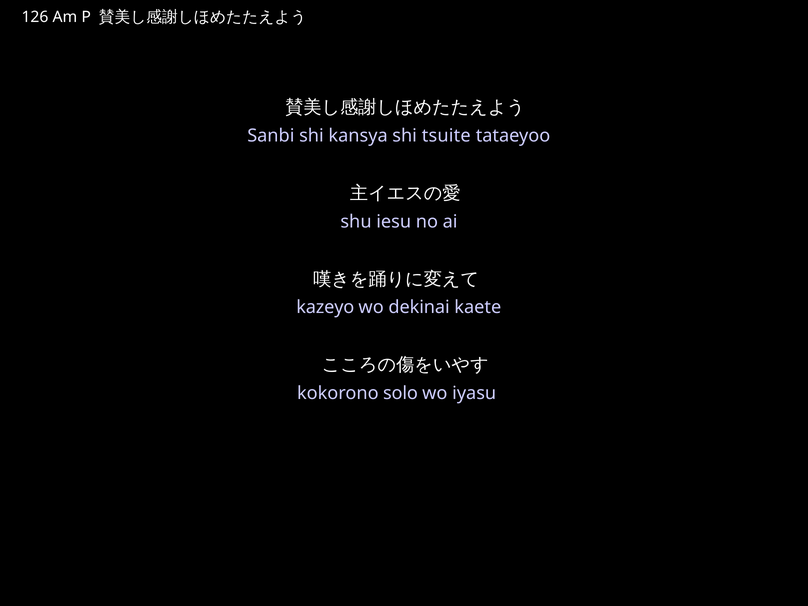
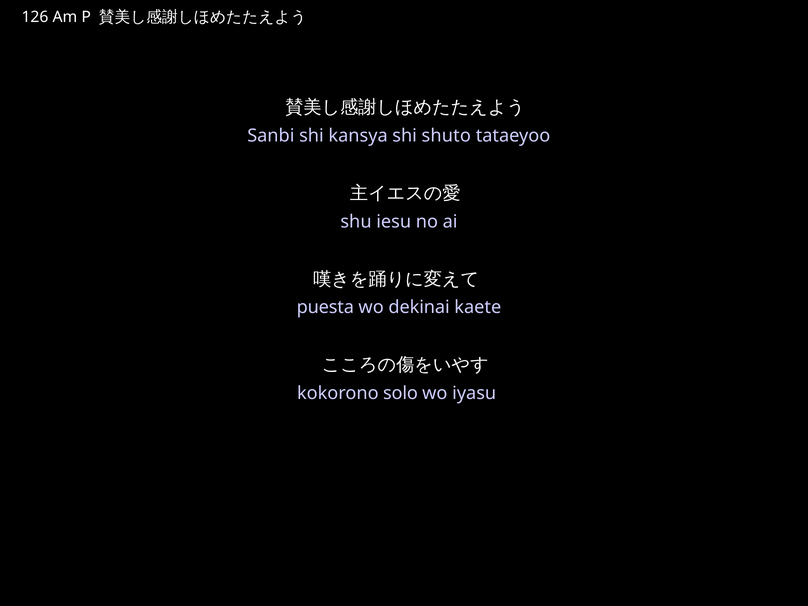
tsuite: tsuite -> shuto
kazeyo: kazeyo -> puesta
